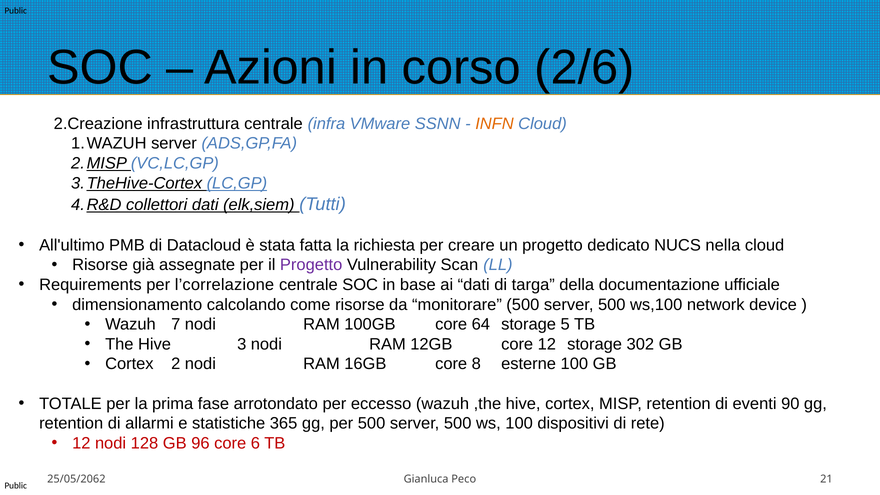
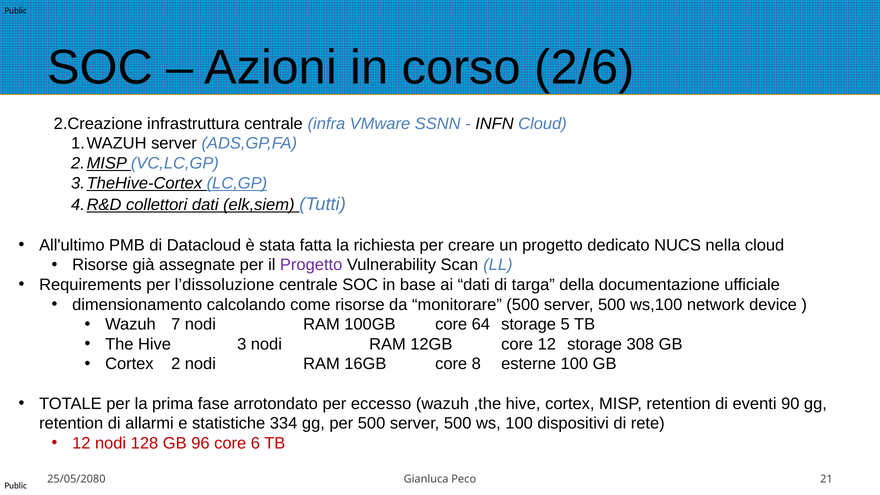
INFN colour: orange -> black
l’correlazione: l’correlazione -> l’dissoluzione
302: 302 -> 308
365: 365 -> 334
25/05/2062: 25/05/2062 -> 25/05/2080
